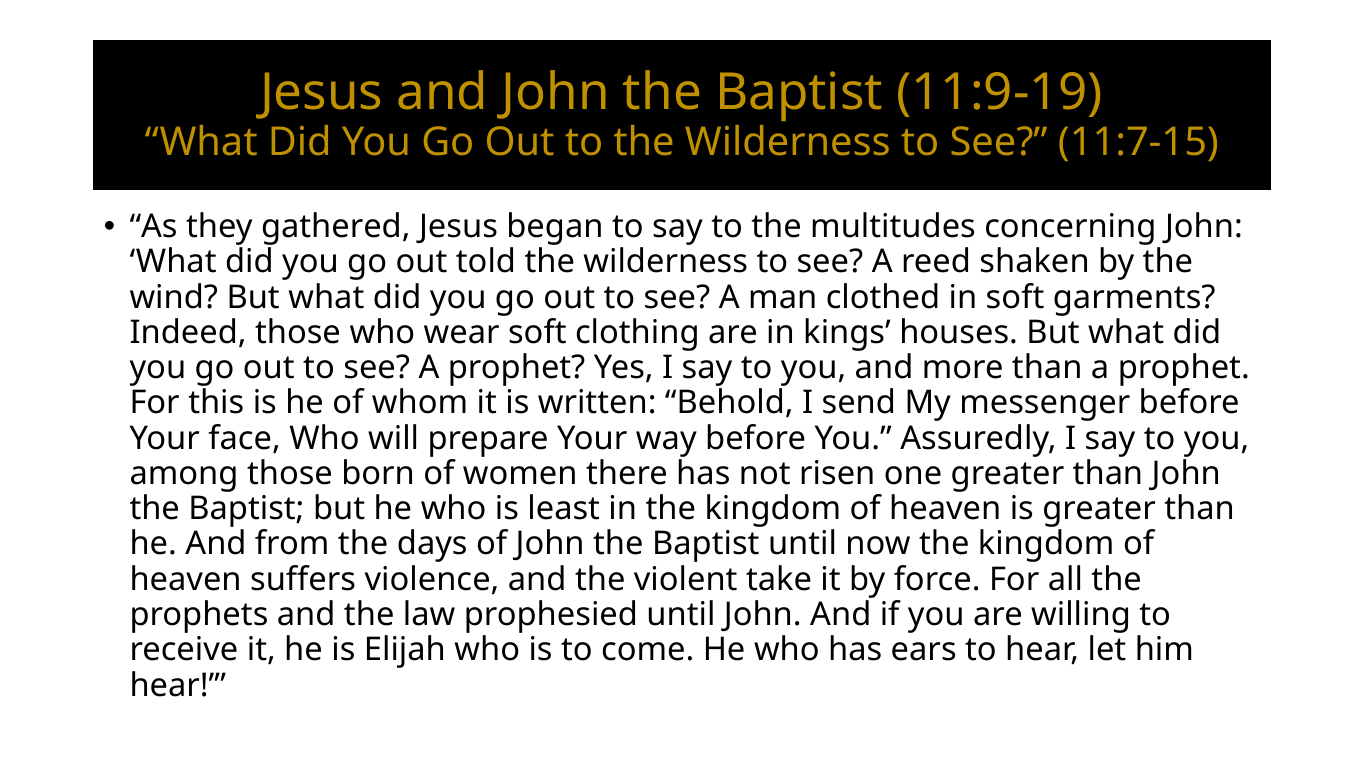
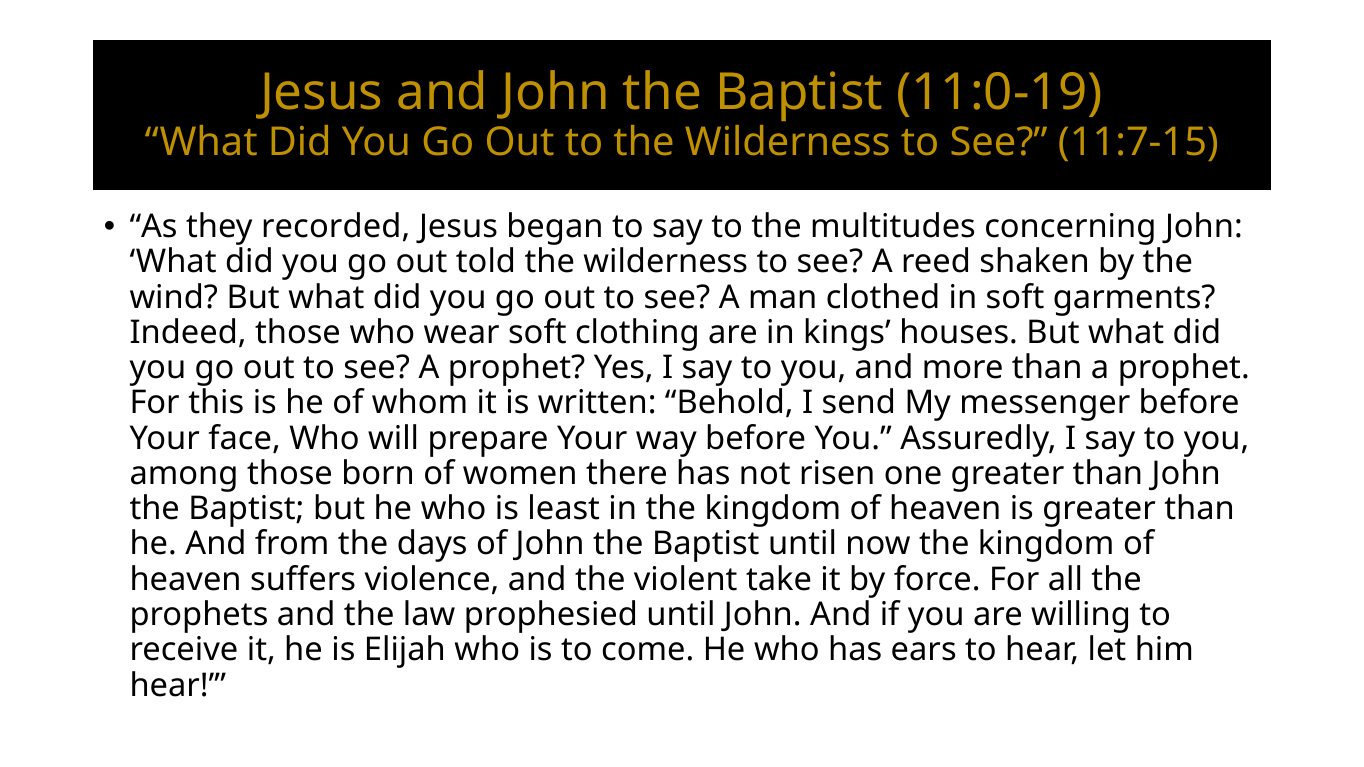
11:9-19: 11:9-19 -> 11:0-19
gathered: gathered -> recorded
